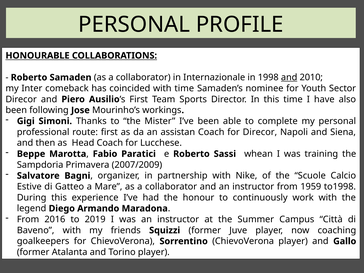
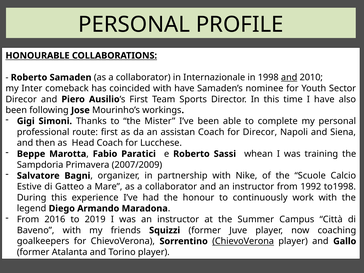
with time: time -> have
1959: 1959 -> 1992
ChievoVerona at (243, 241) underline: none -> present
